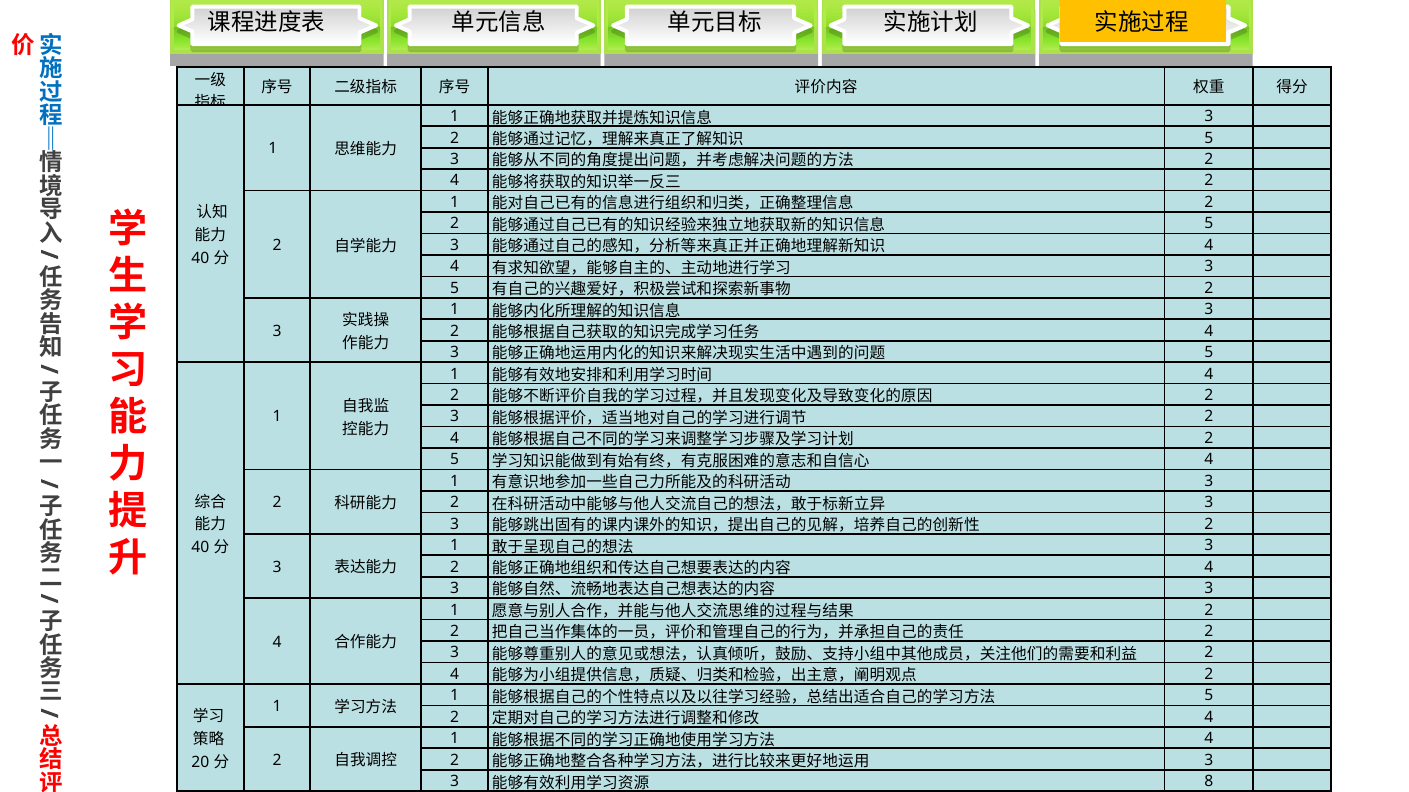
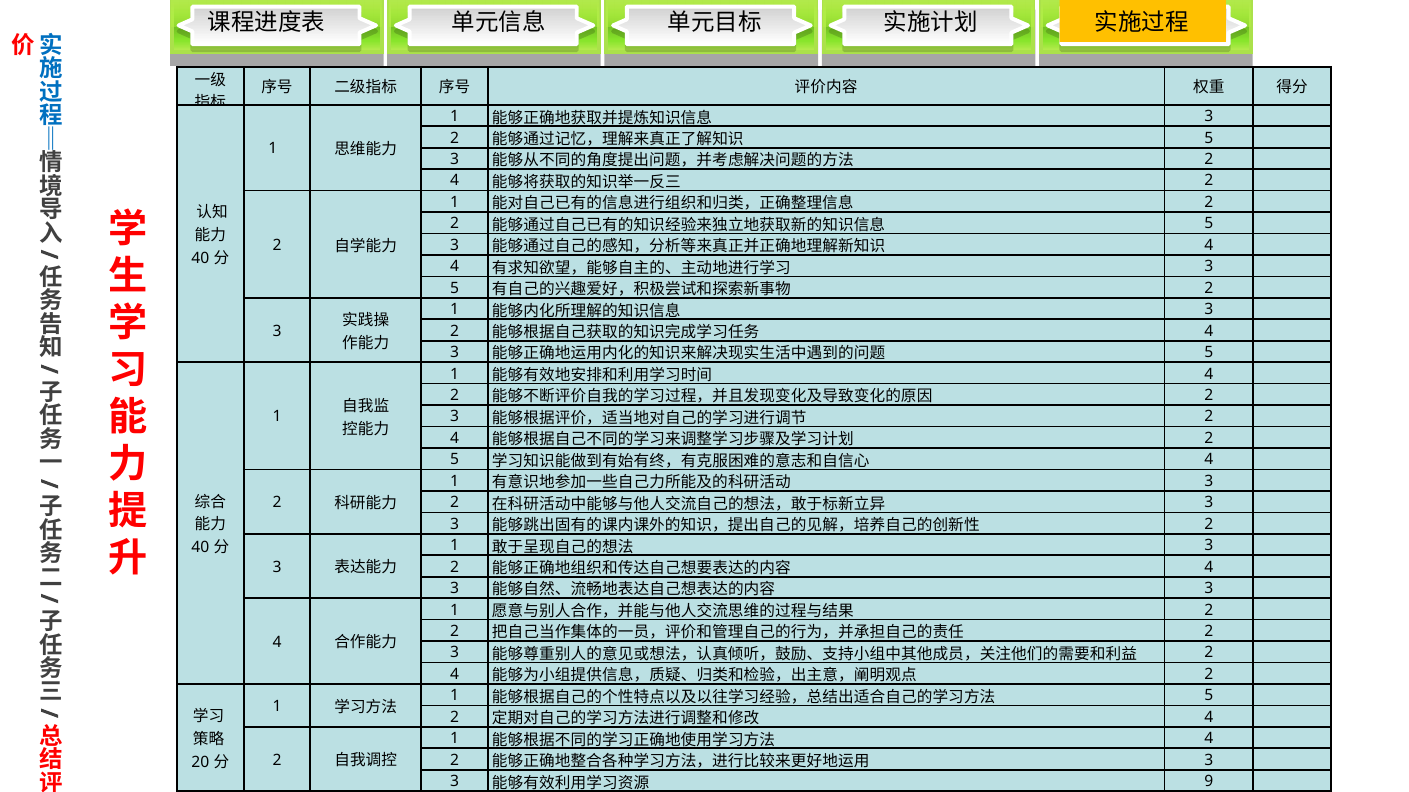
8: 8 -> 9
